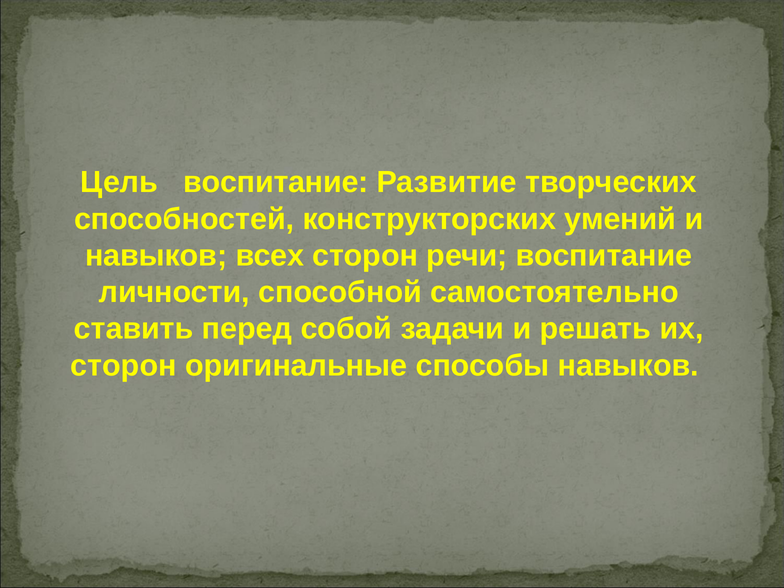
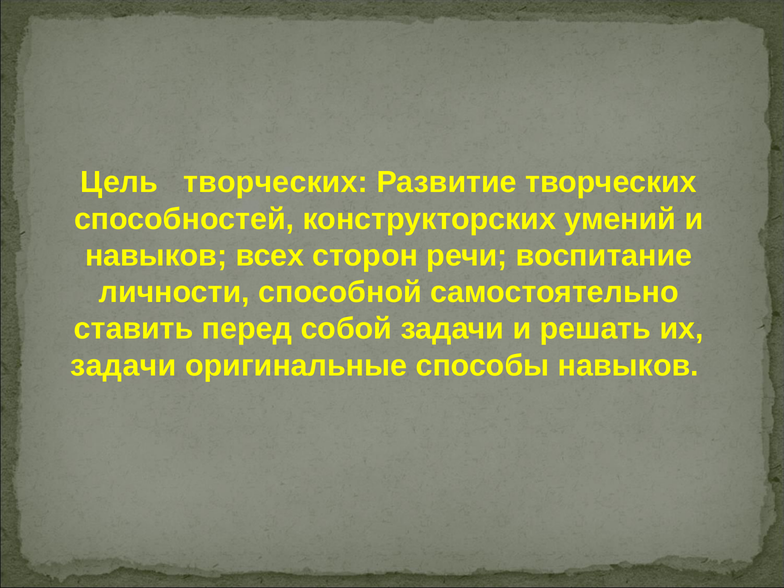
Цель воспитание: воспитание -> творческих
сторон at (123, 365): сторон -> задачи
